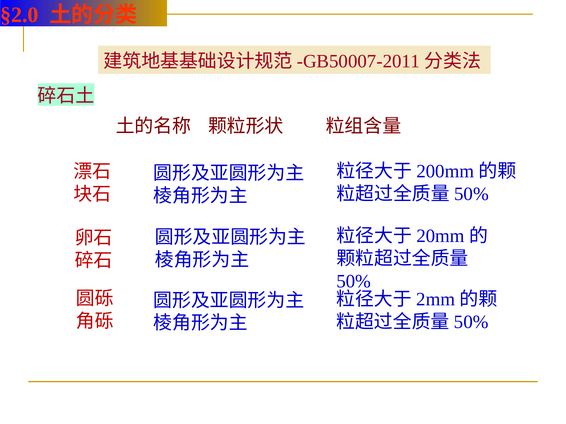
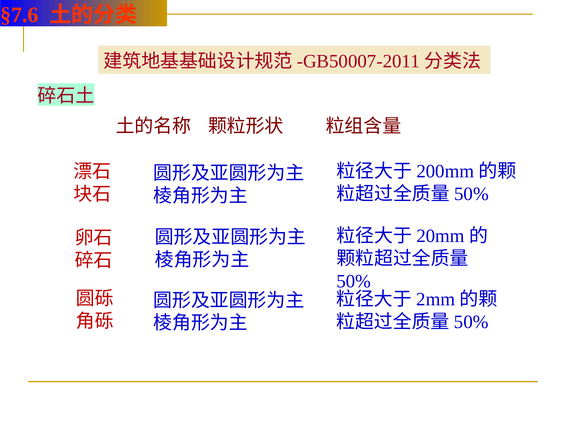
§2.0: §2.0 -> §7.6
